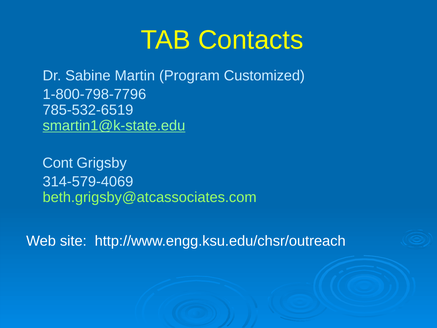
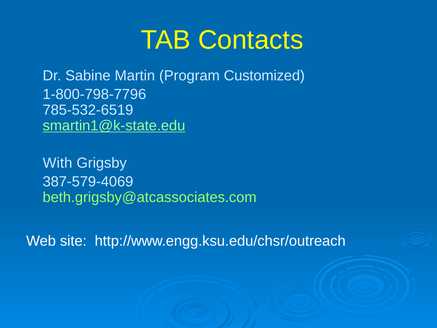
Cont: Cont -> With
314-579-4069: 314-579-4069 -> 387-579-4069
